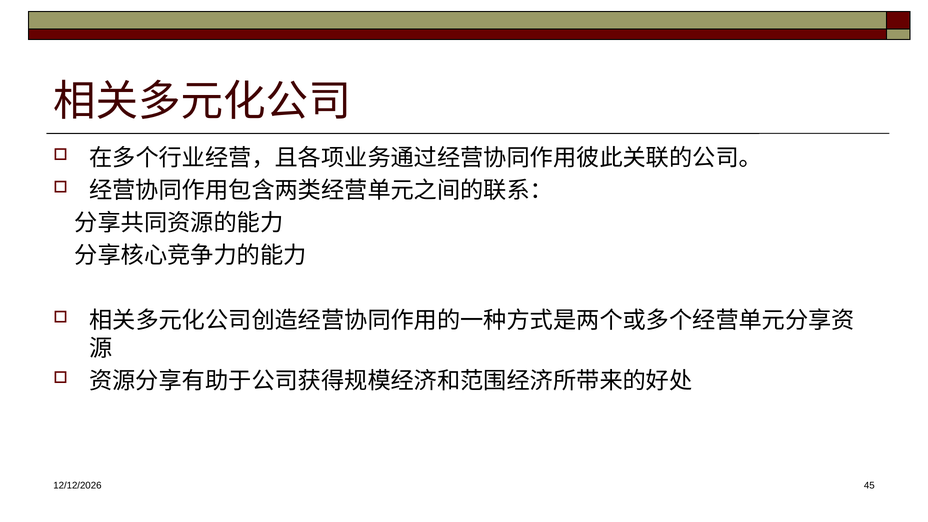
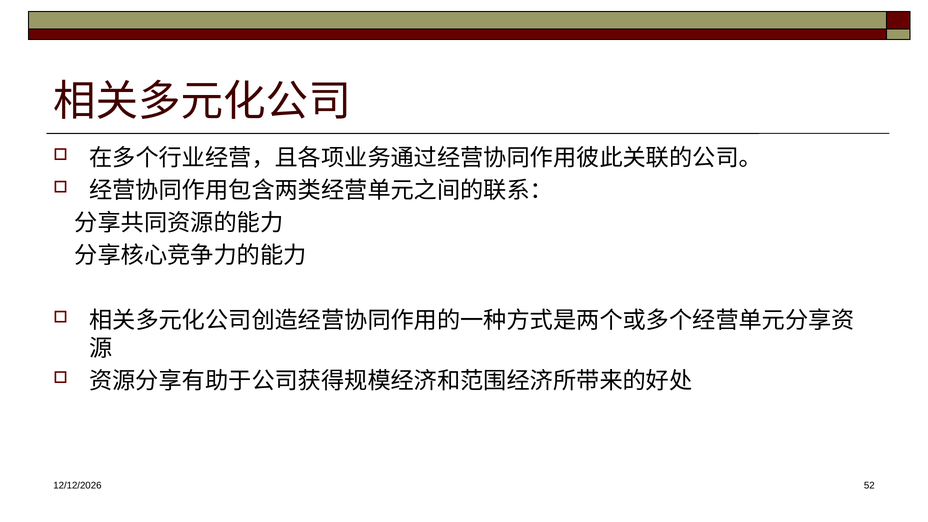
45: 45 -> 52
